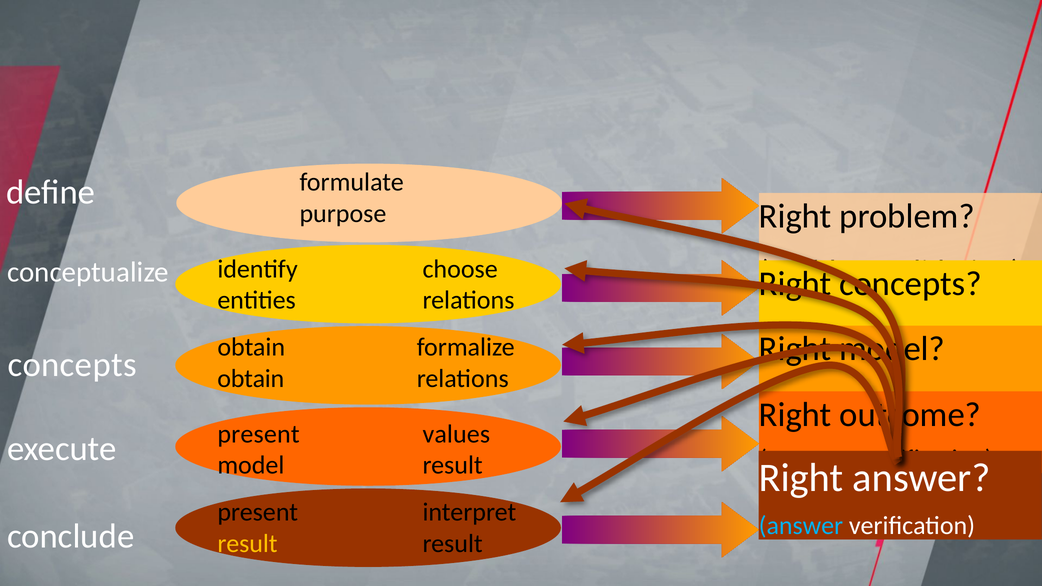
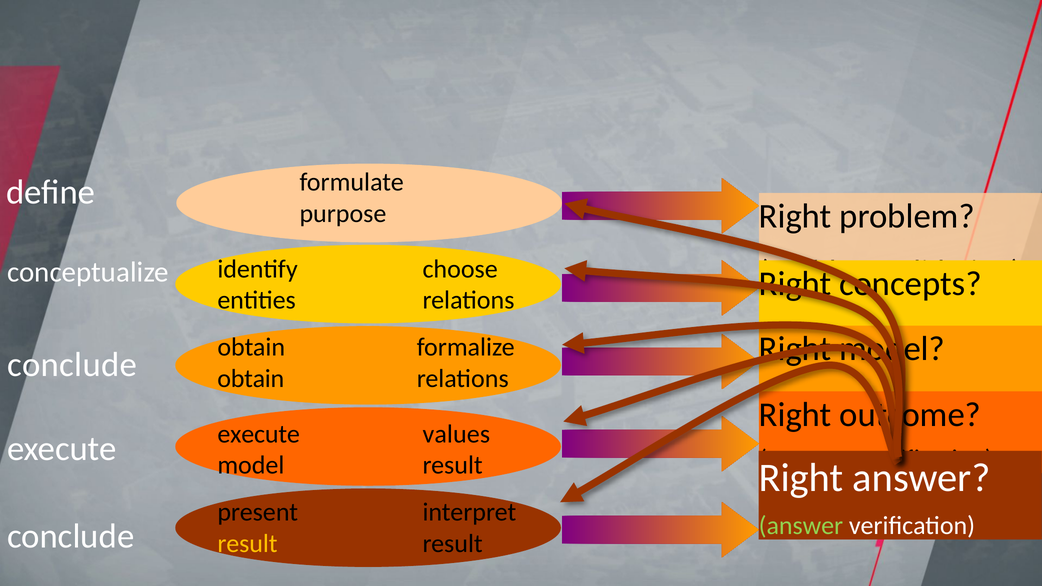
concepts at (72, 365): concepts -> conclude
present at (258, 434): present -> execute
answer at (801, 526) colour: light blue -> light green
